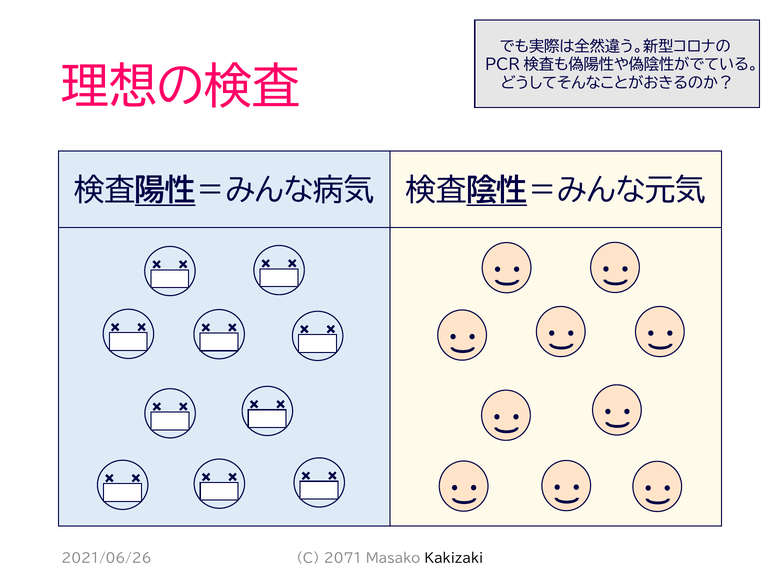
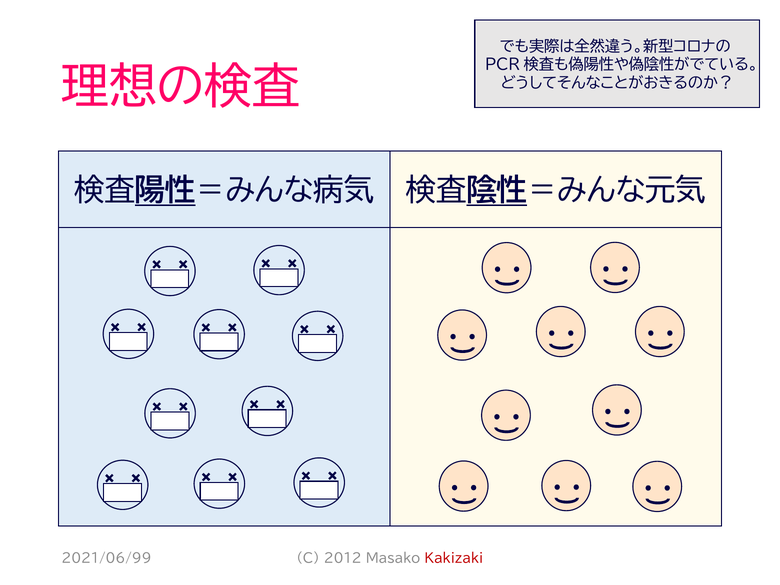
2021/06/26: 2021/06/26 -> 2021/06/99
2071: 2071 -> 2012
Kakizaki colour: black -> red
